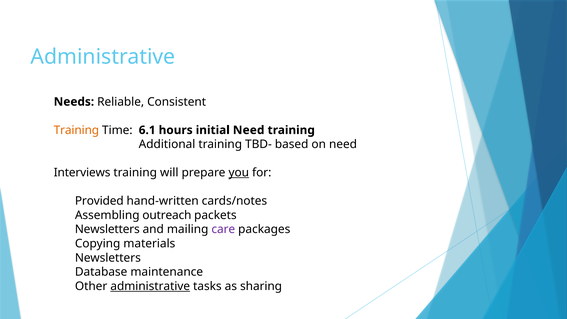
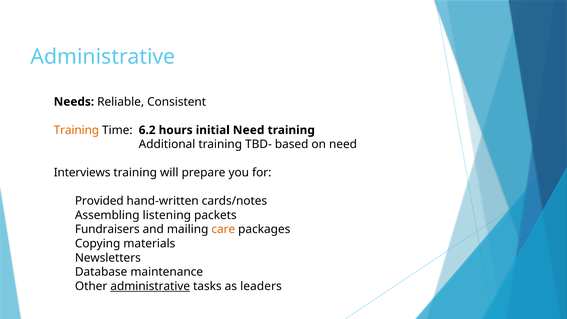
6.1: 6.1 -> 6.2
you underline: present -> none
outreach: outreach -> listening
Newsletters at (107, 229): Newsletters -> Fundraisers
care colour: purple -> orange
sharing: sharing -> leaders
